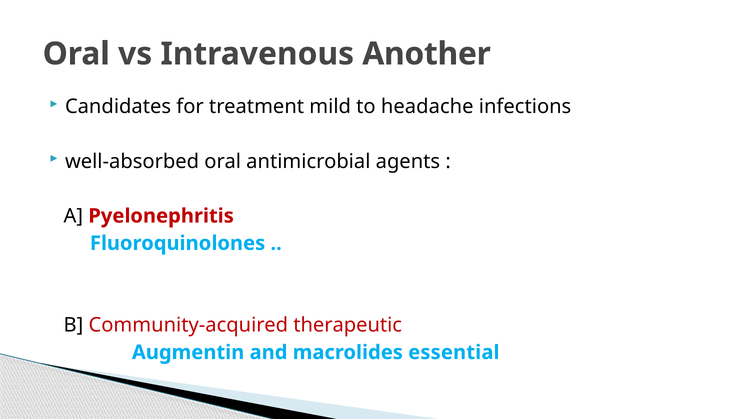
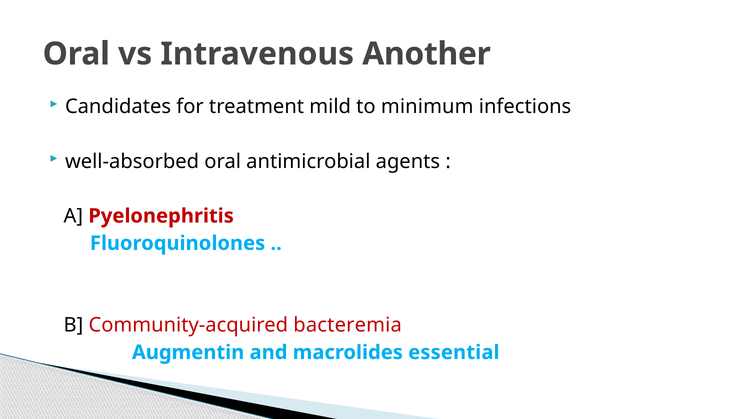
headache: headache -> minimum
therapeutic: therapeutic -> bacteremia
